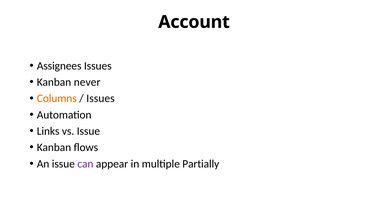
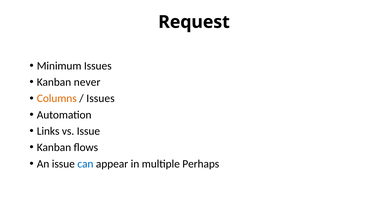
Account: Account -> Request
Assignees: Assignees -> Minimum
can colour: purple -> blue
Partially: Partially -> Perhaps
